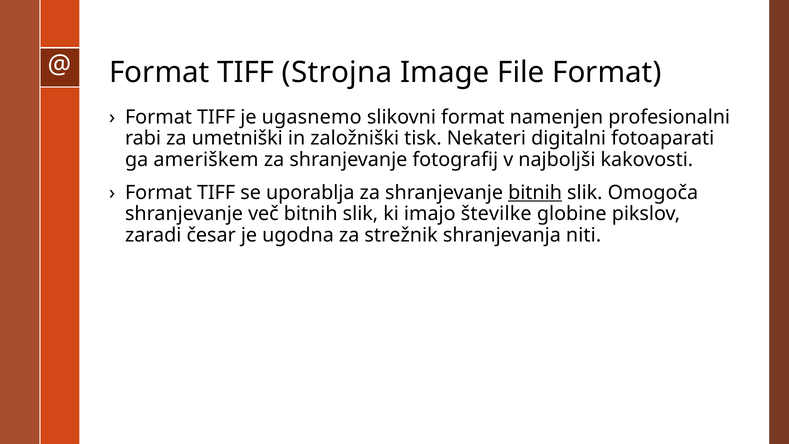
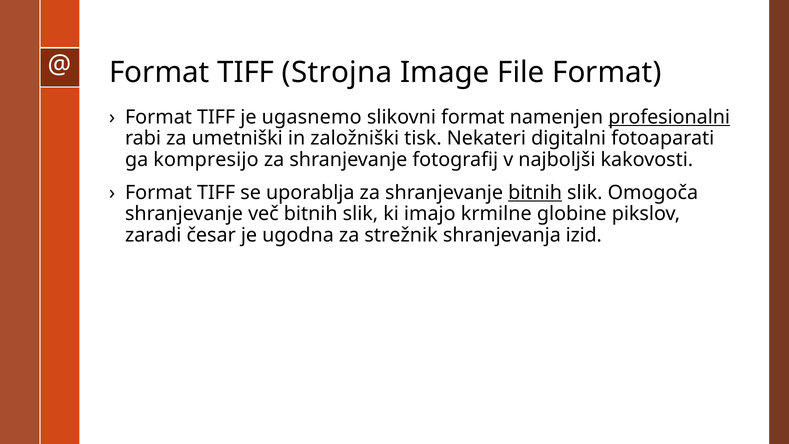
profesionalni underline: none -> present
ameriškem: ameriškem -> kompresijo
številke: številke -> krmilne
niti: niti -> izid
